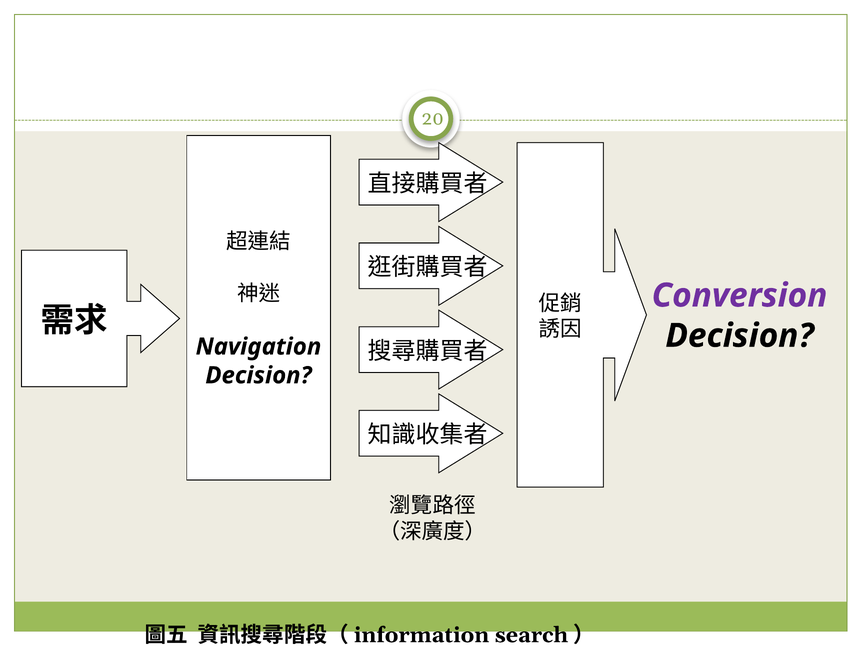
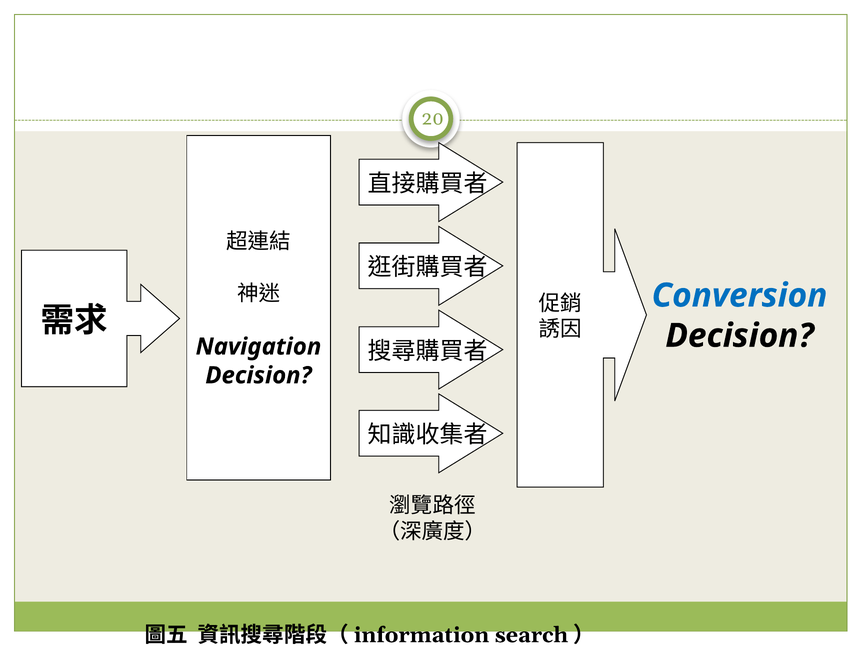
Conversion colour: purple -> blue
